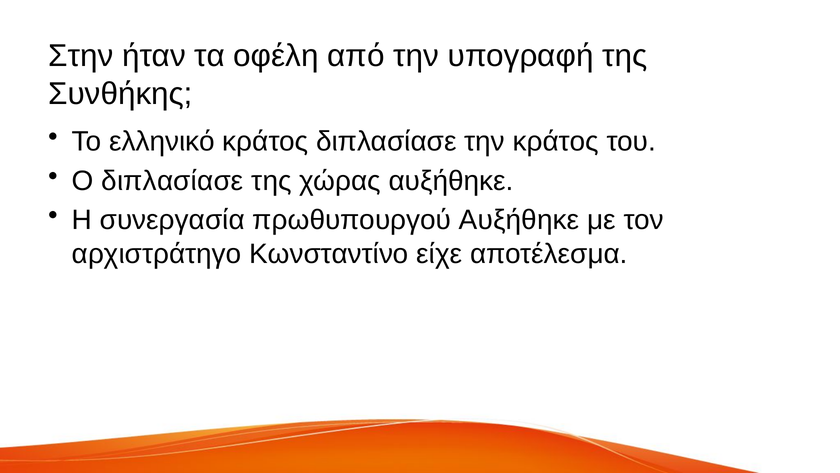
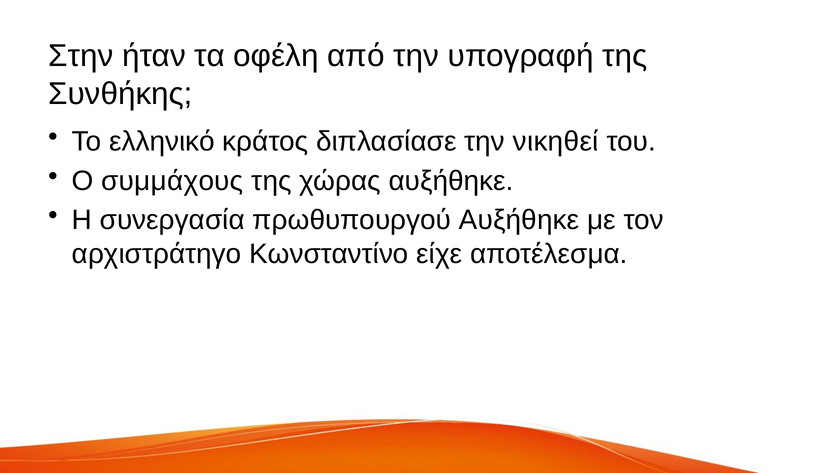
την κράτος: κράτος -> νικηθεί
Ο διπλασίασε: διπλασίασε -> συμμάχους
